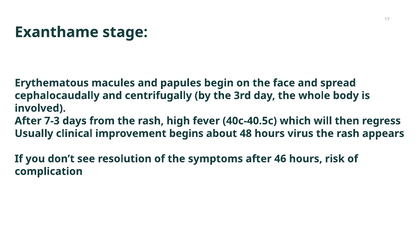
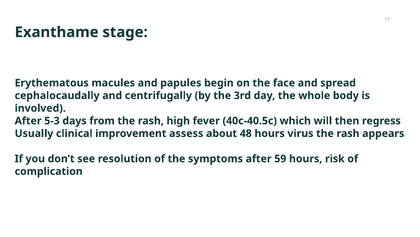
7-3: 7-3 -> 5-3
begins: begins -> assess
46: 46 -> 59
